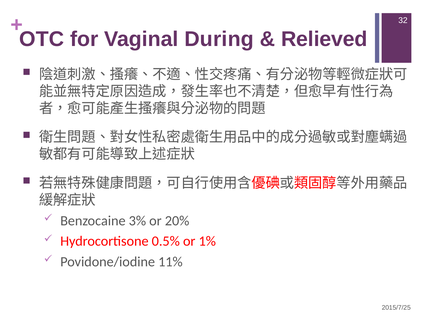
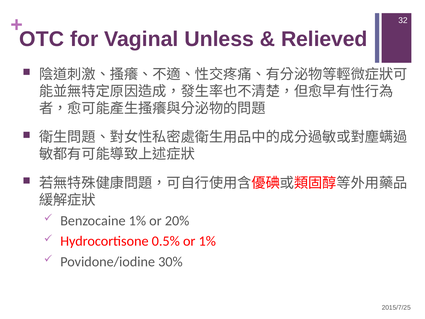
During: During -> Unless
Benzocaine 3%: 3% -> 1%
11%: 11% -> 30%
